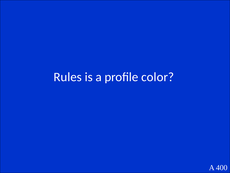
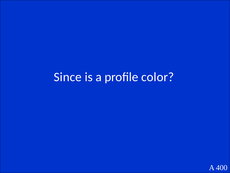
Rules: Rules -> Since
